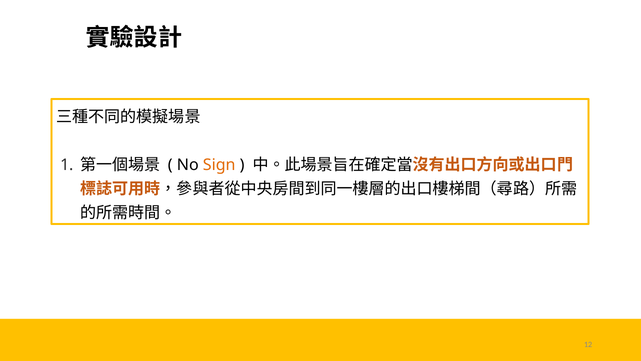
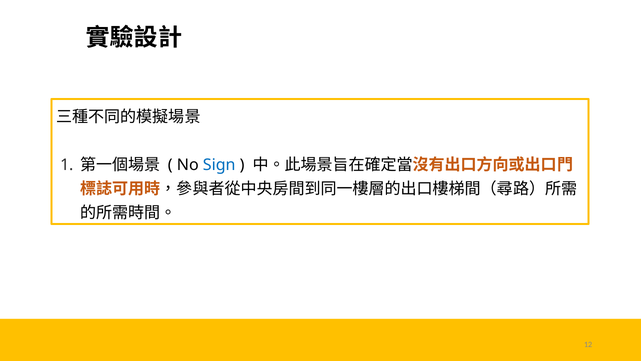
Sign colour: orange -> blue
